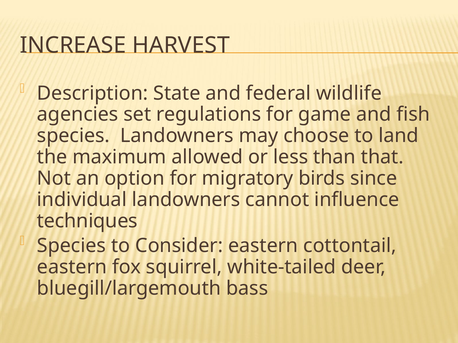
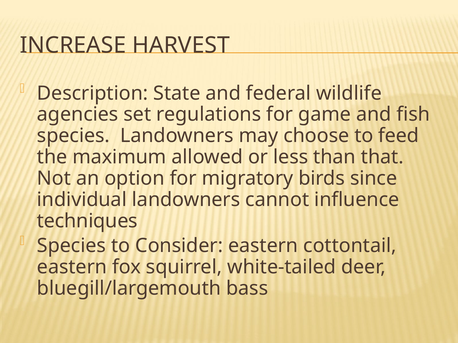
land: land -> feed
